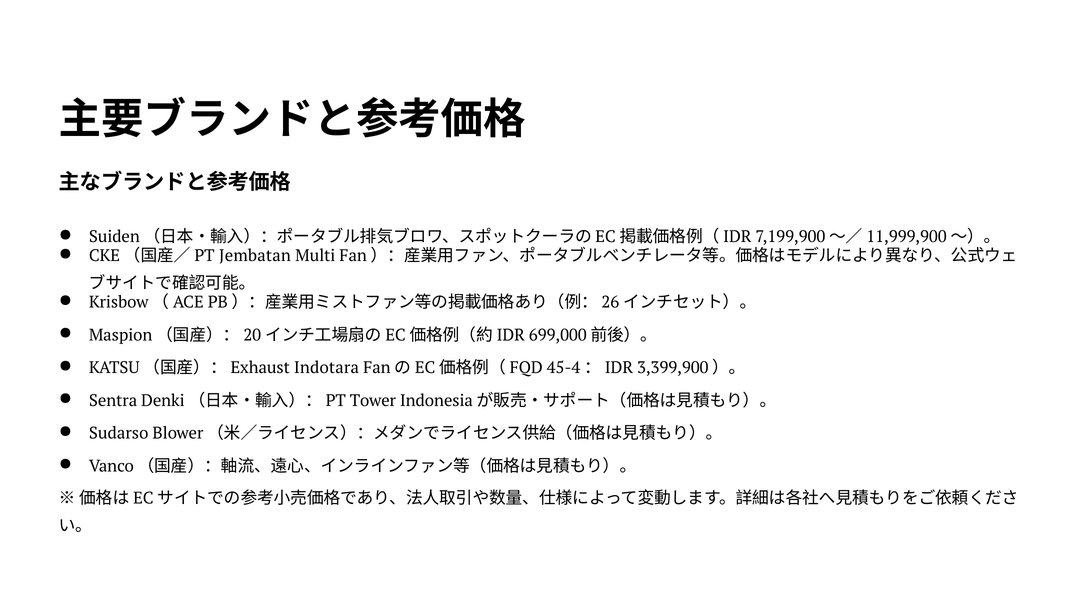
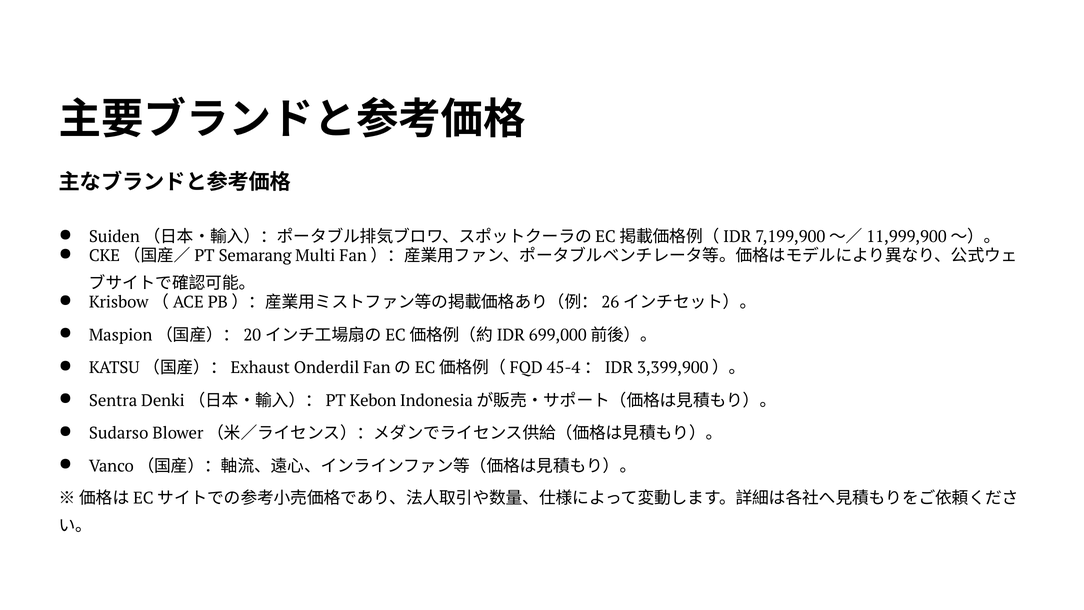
Jembatan: Jembatan -> Semarang
Indotara: Indotara -> Onderdil
Tower: Tower -> Kebon
